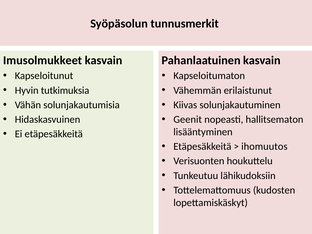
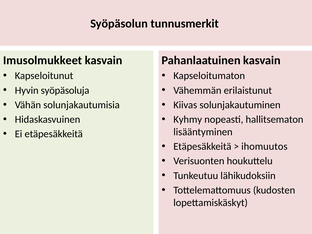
tutkimuksia: tutkimuksia -> syöpäsoluja
Geenit: Geenit -> Kyhmy
